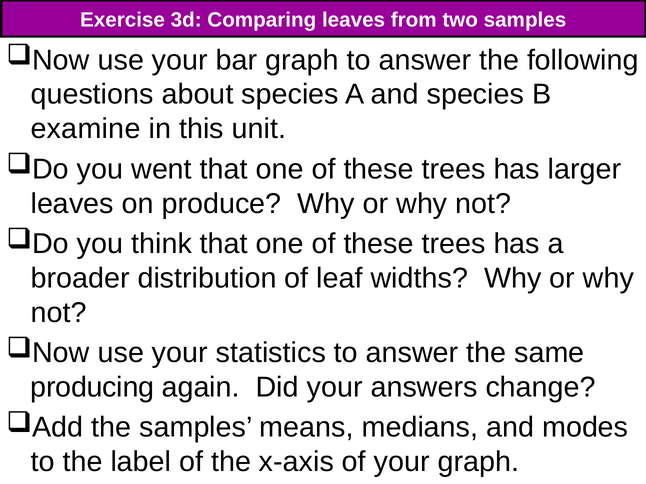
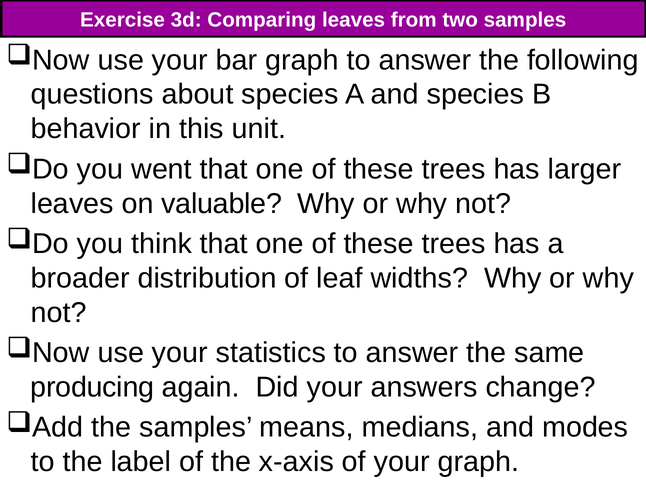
examine: examine -> behavior
produce: produce -> valuable
